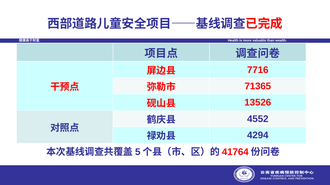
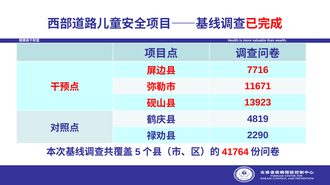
71365: 71365 -> 11671
13526: 13526 -> 13923
4552: 4552 -> 4819
4294: 4294 -> 2290
